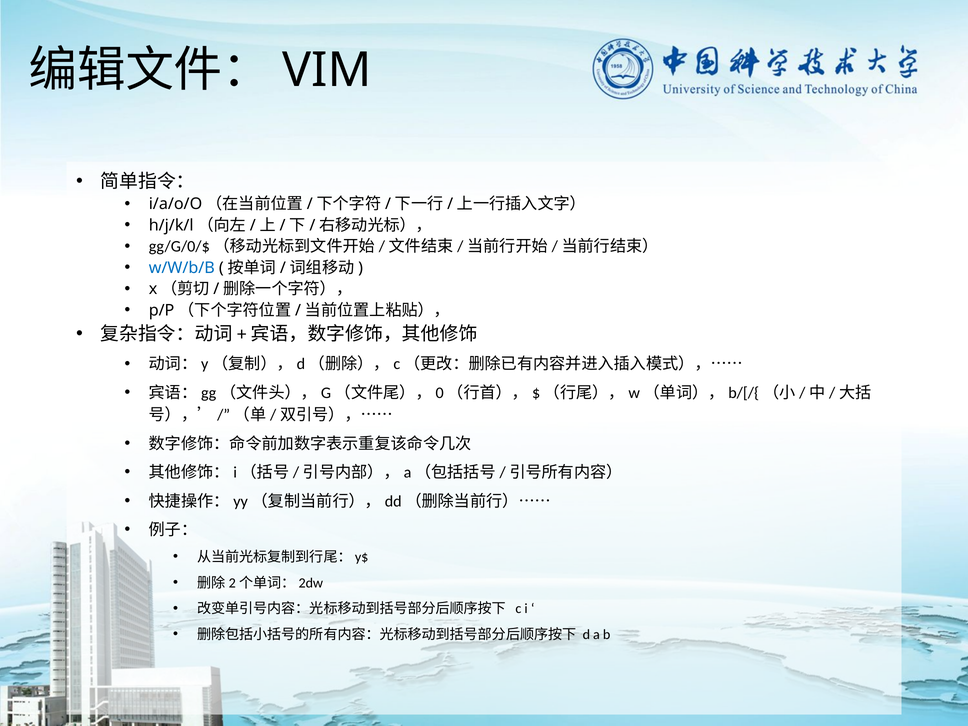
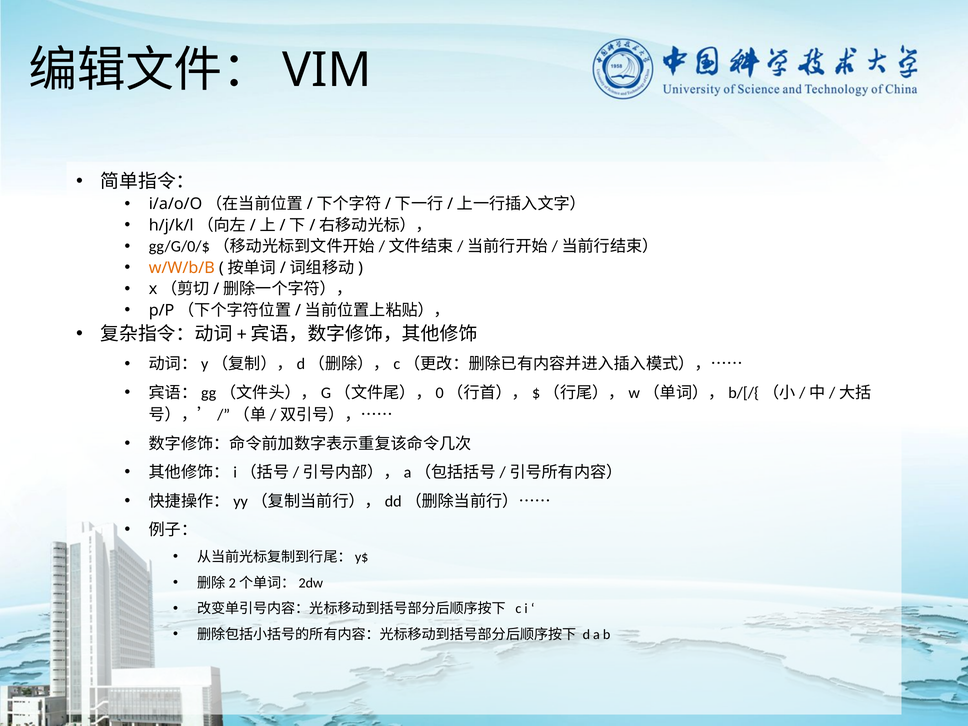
w/W/b/B colour: blue -> orange
